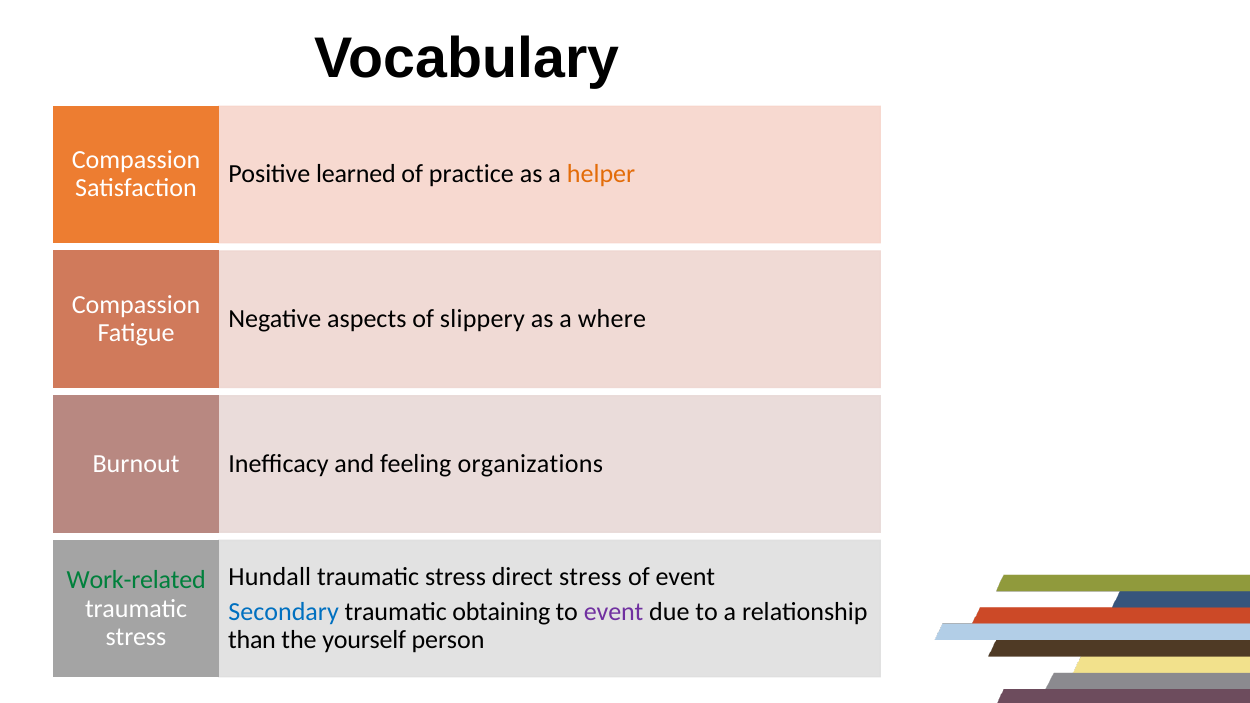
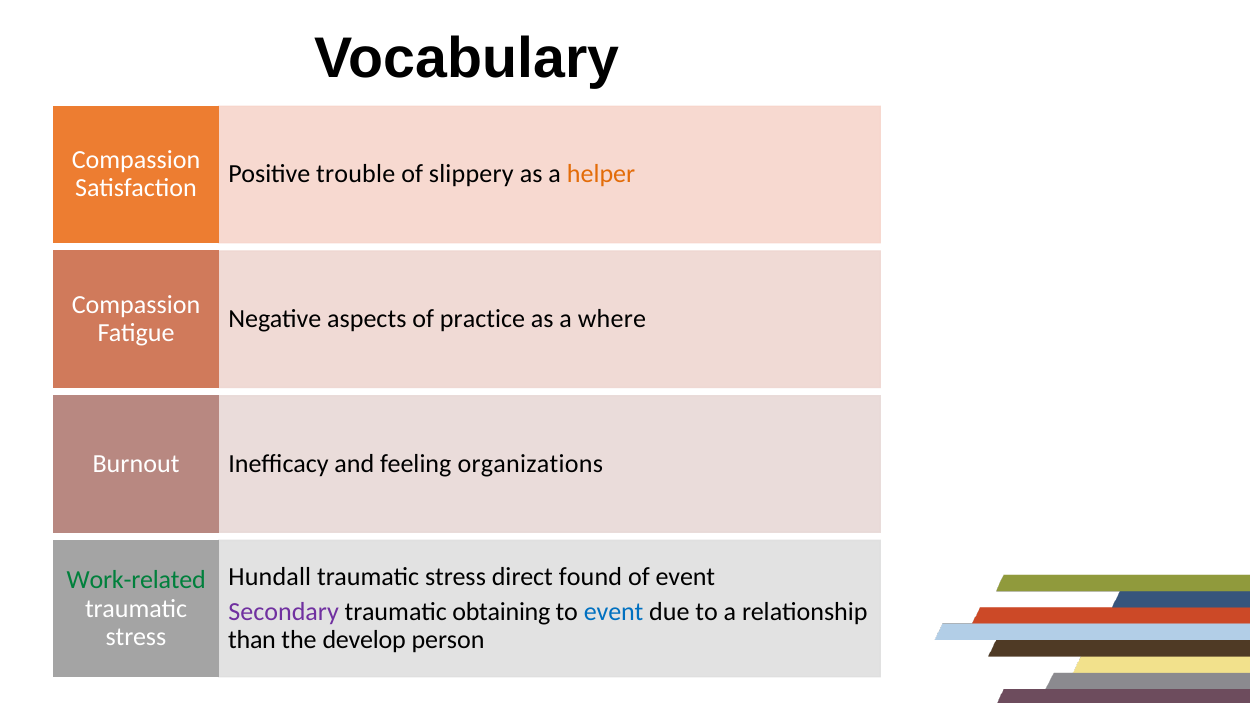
learned: learned -> trouble
practice: practice -> slippery
slippery: slippery -> practice
direct stress: stress -> found
Secondary colour: blue -> purple
event at (614, 612) colour: purple -> blue
yourself: yourself -> develop
